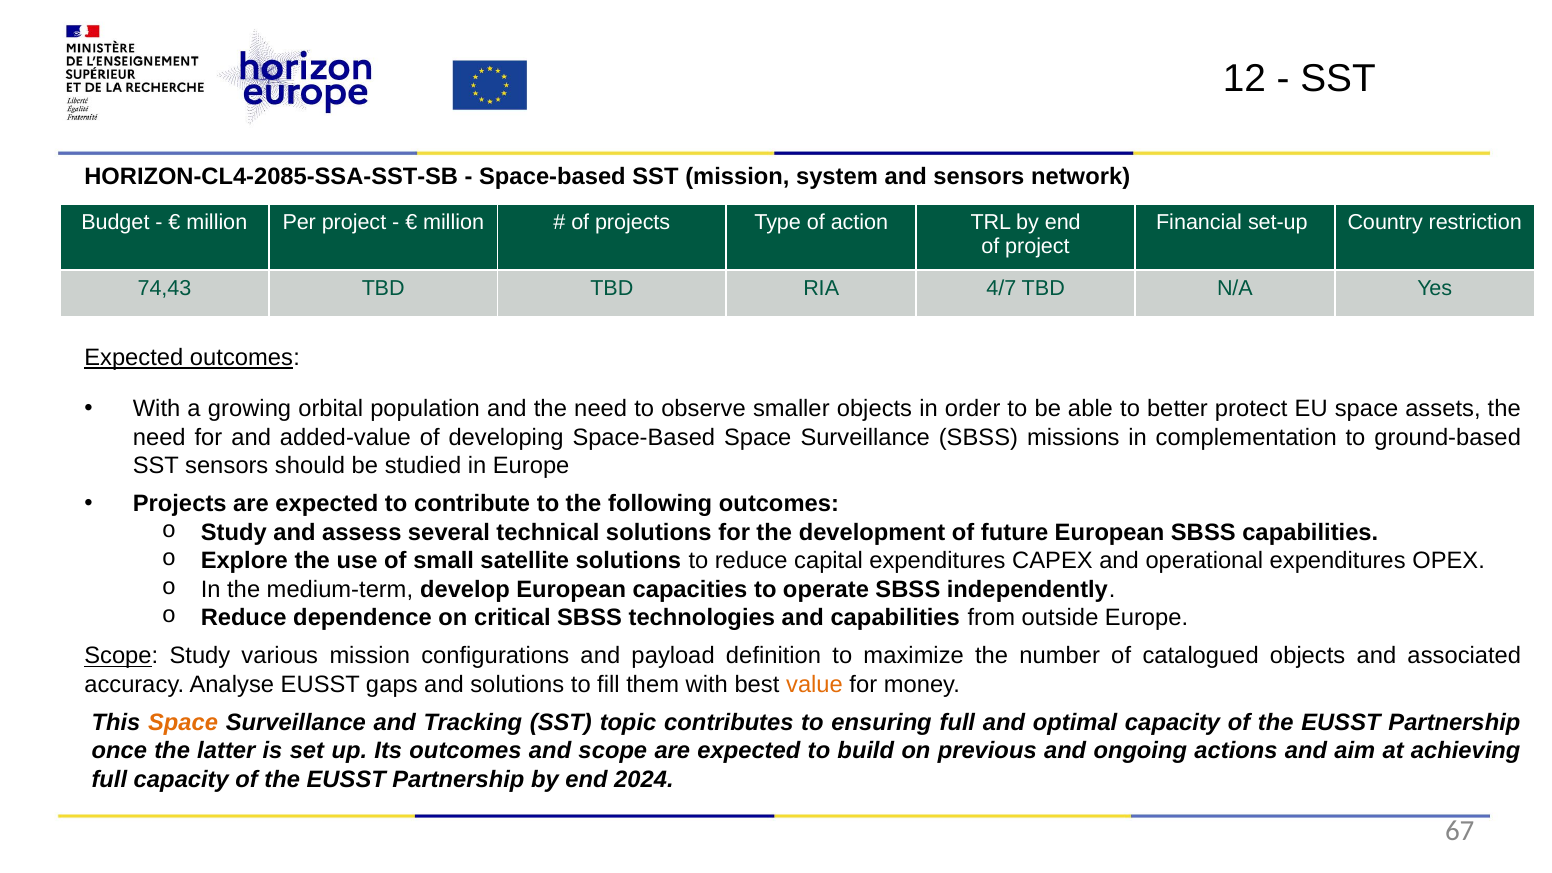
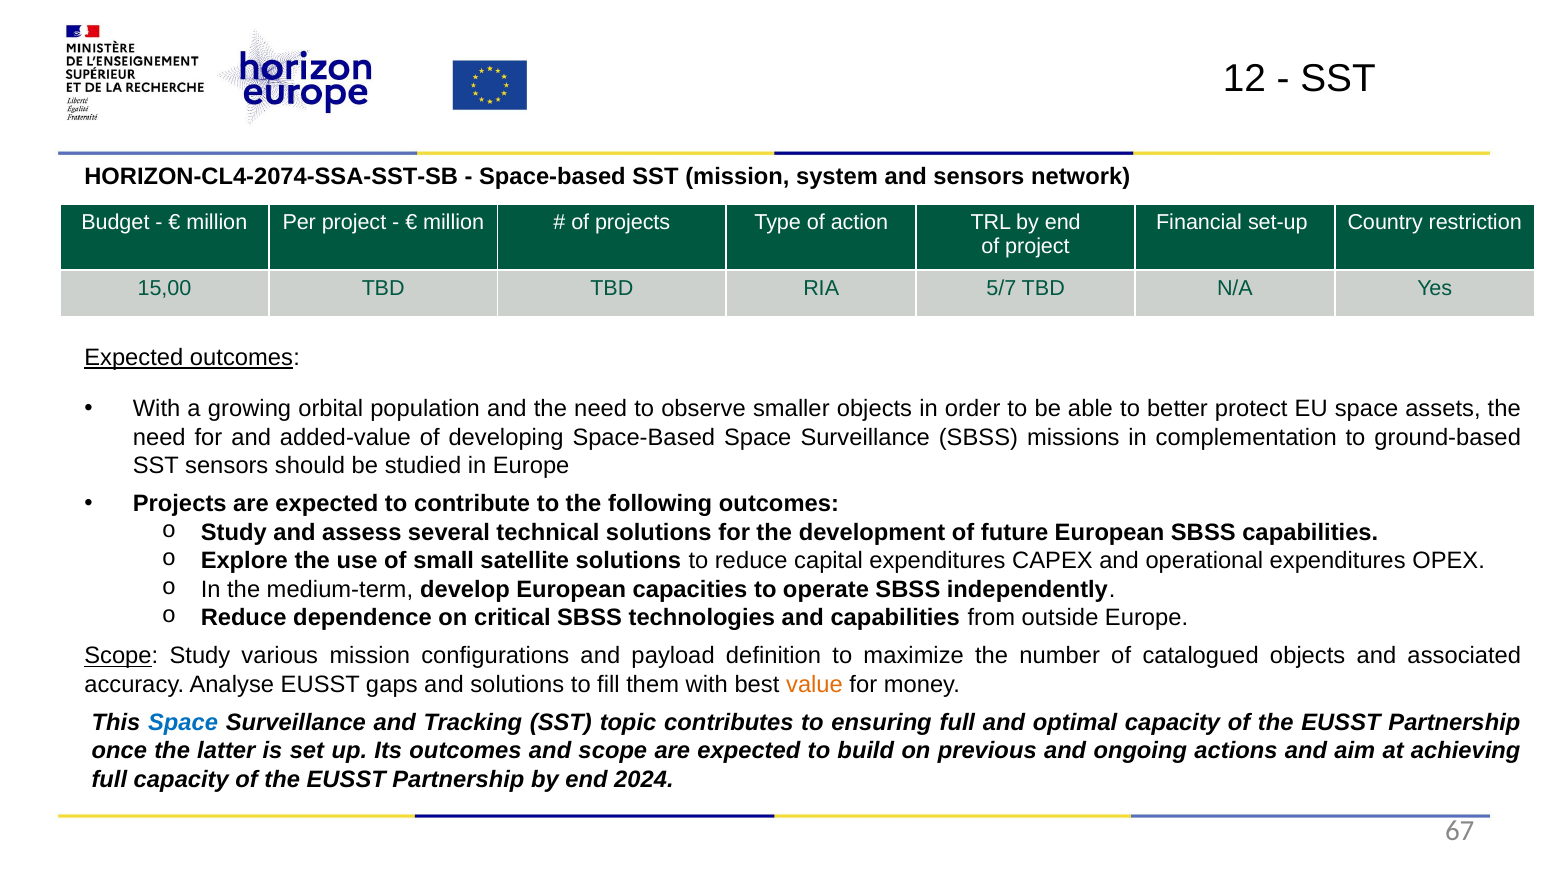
HORIZON-CL4-2085-SSA-SST-SB: HORIZON-CL4-2085-SSA-SST-SB -> HORIZON-CL4-2074-SSA-SST-SB
74,43: 74,43 -> 15,00
4/7: 4/7 -> 5/7
Space at (183, 723) colour: orange -> blue
